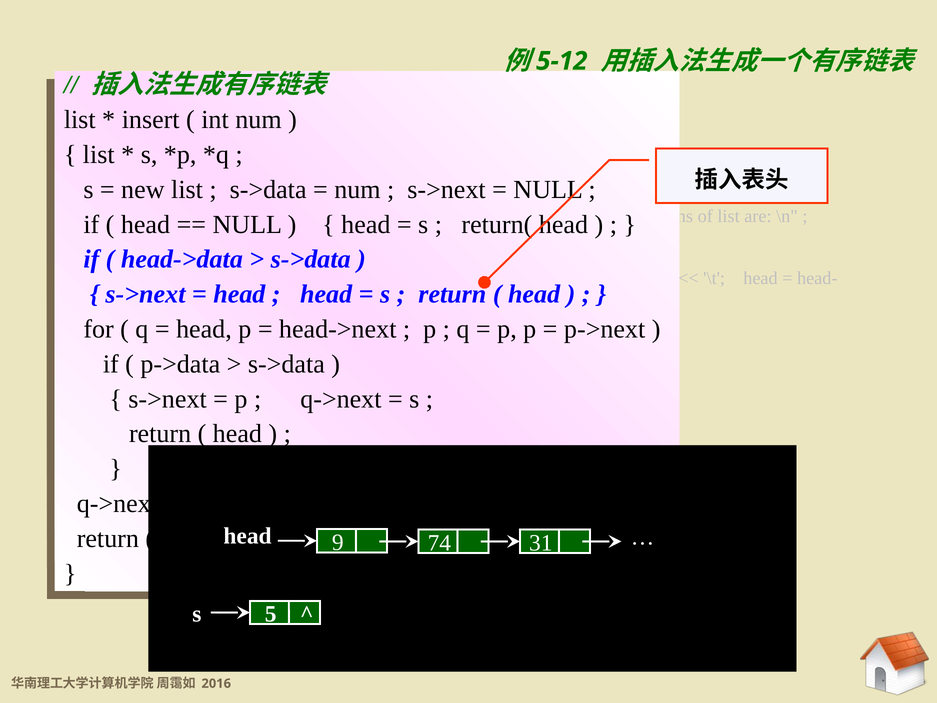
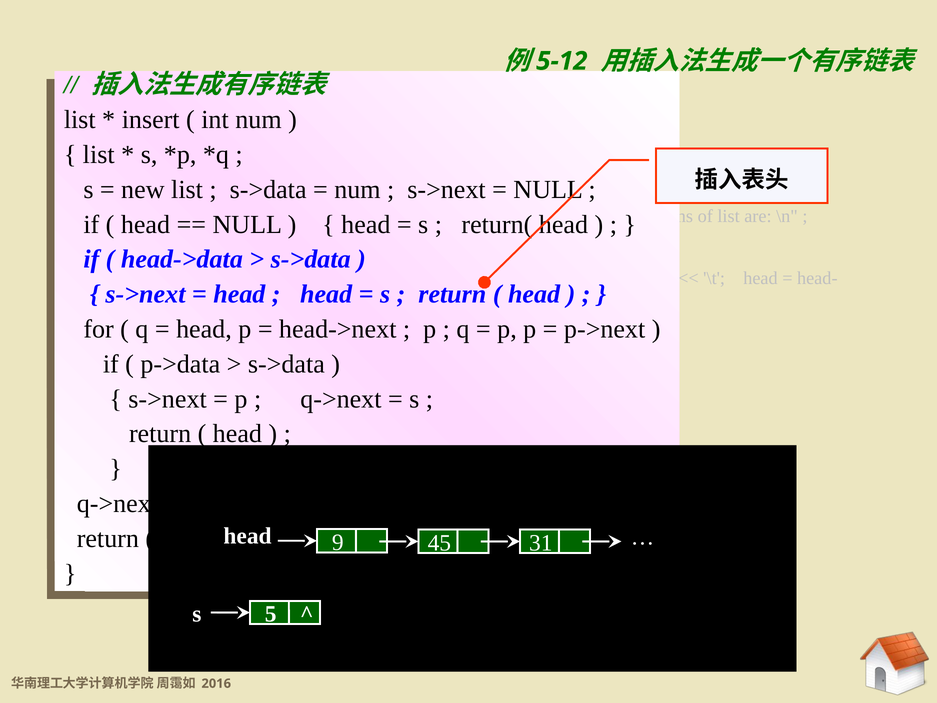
74: 74 -> 45
